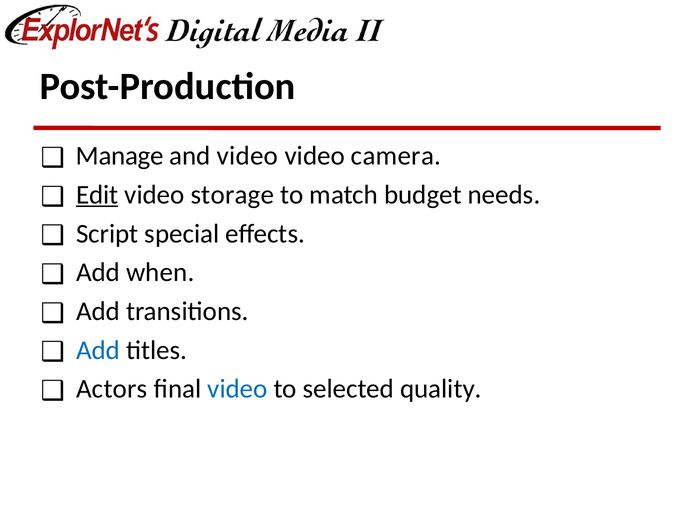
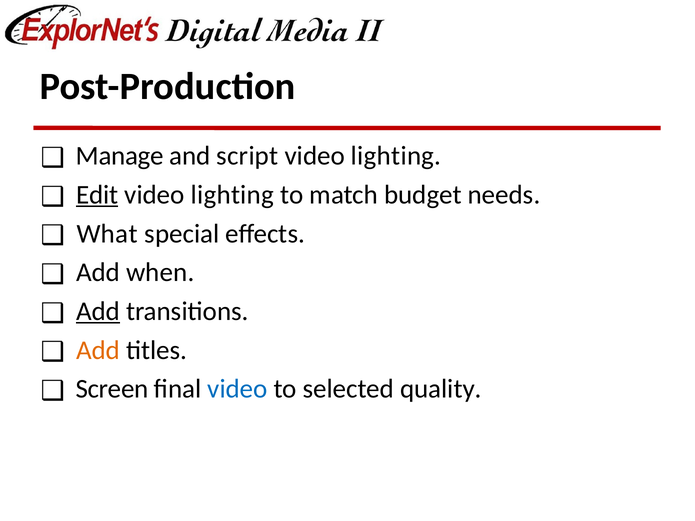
and video: video -> script
camera at (396, 156): camera -> lighting
storage at (232, 195): storage -> lighting
Script: Script -> What
Add at (98, 311) underline: none -> present
Add at (98, 350) colour: blue -> orange
Actors: Actors -> Screen
